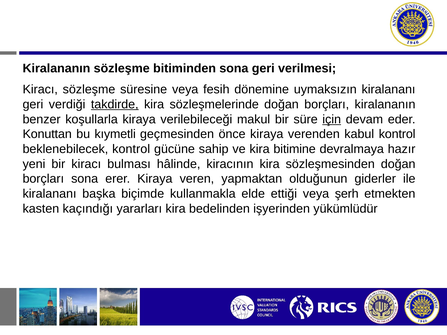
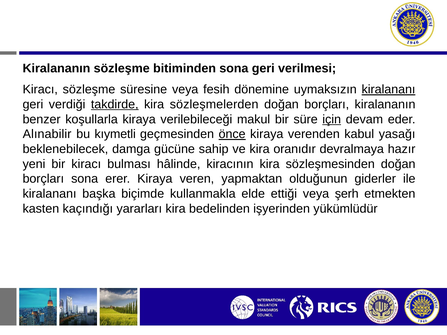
kiralananı at (389, 90) underline: none -> present
sözleşmelerinde: sözleşmelerinde -> sözleşmelerden
Konuttan: Konuttan -> Alınabilir
önce underline: none -> present
kabul kontrol: kontrol -> yasağı
beklenebilecek kontrol: kontrol -> damga
bitimine: bitimine -> oranıdır
